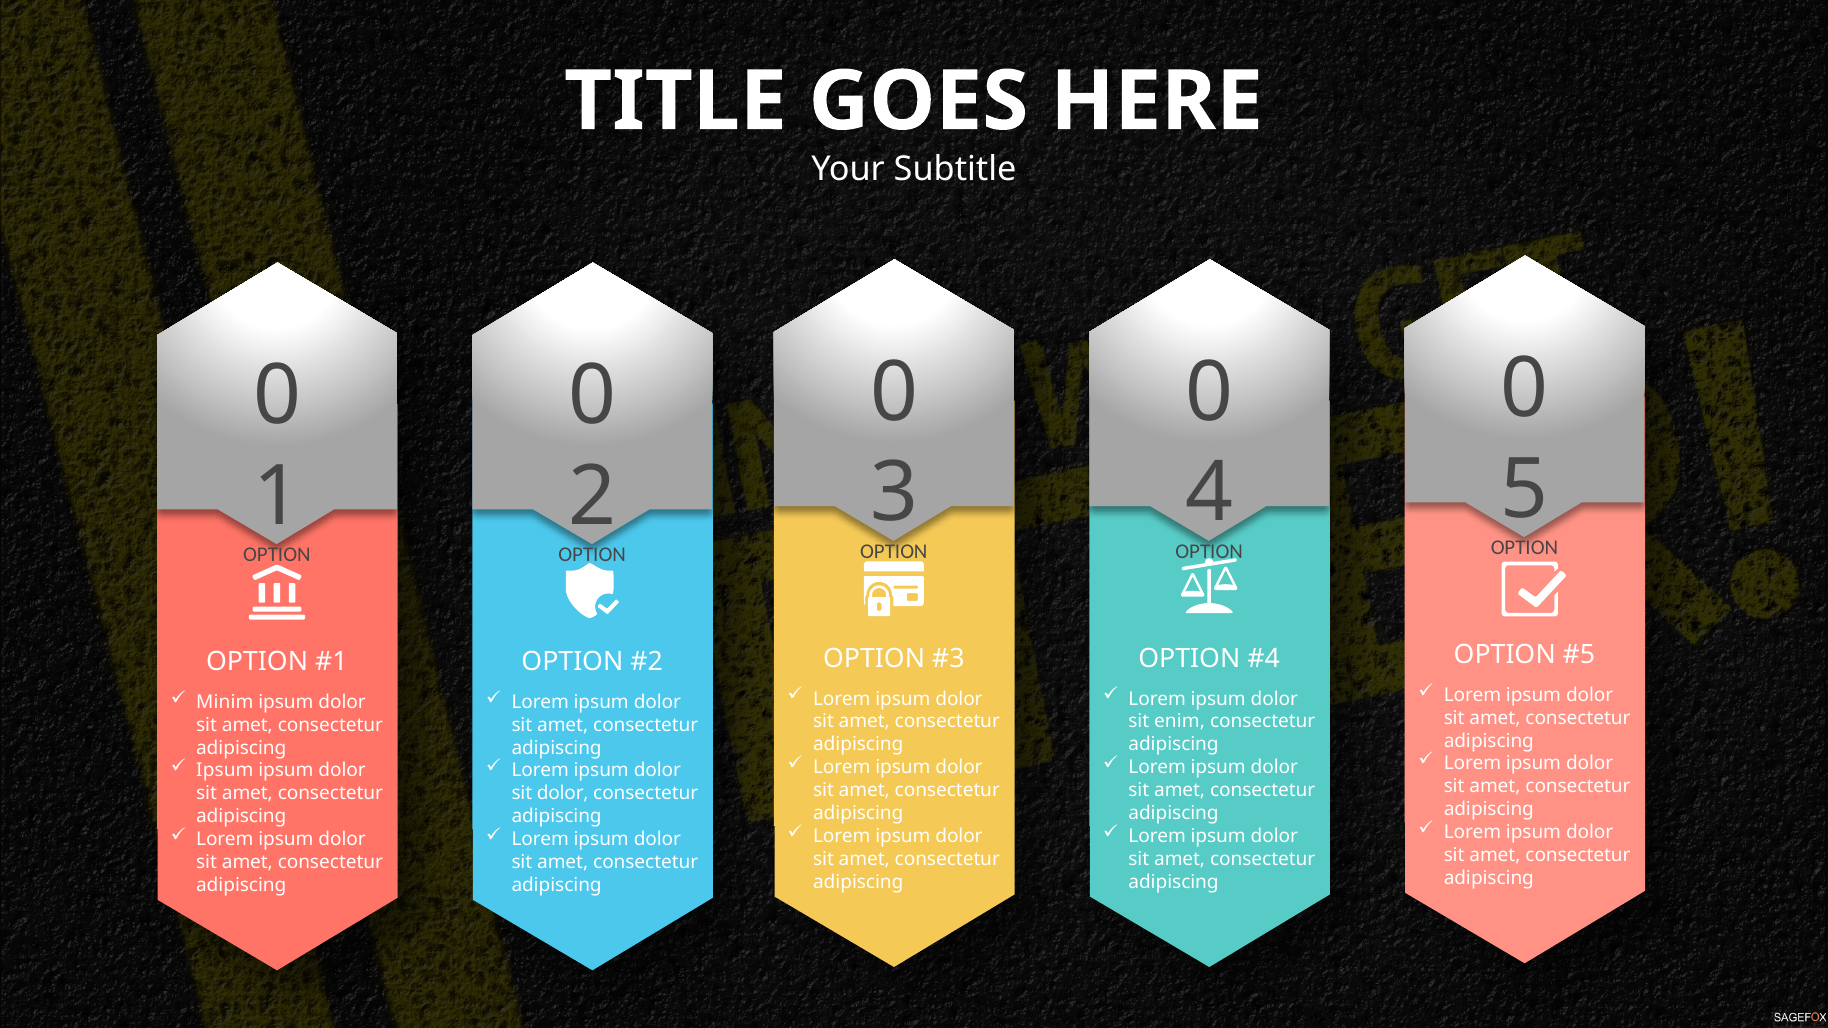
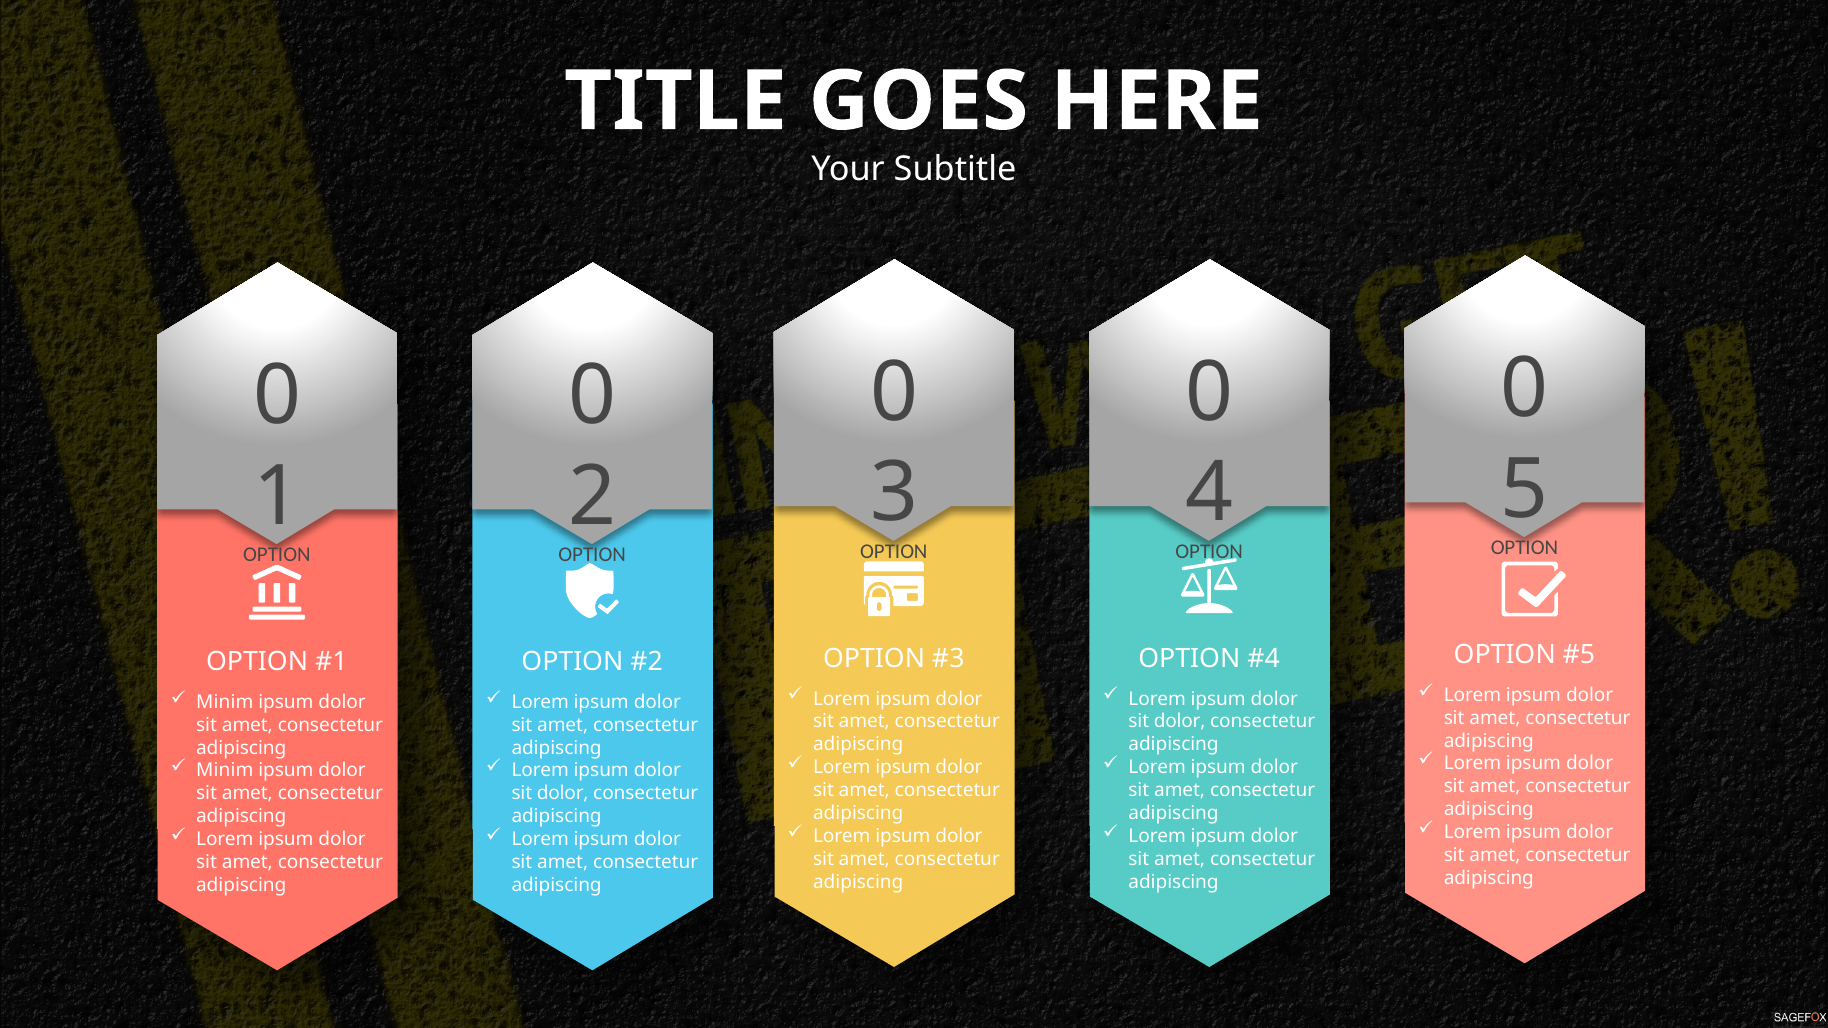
enim at (1180, 722): enim -> dolor
Ipsum at (225, 771): Ipsum -> Minim
